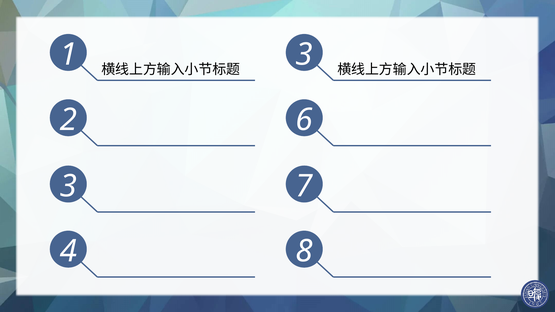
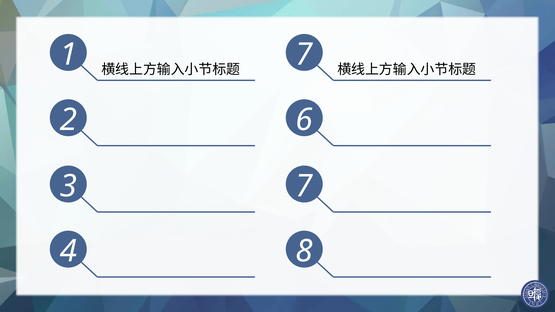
3 at (304, 55): 3 -> 7
